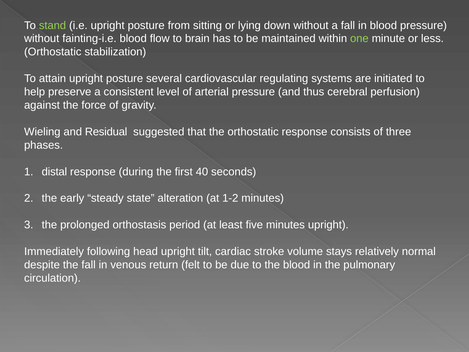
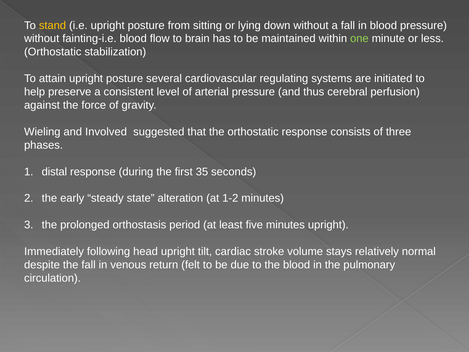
stand colour: light green -> yellow
Residual: Residual -> Involved
40: 40 -> 35
